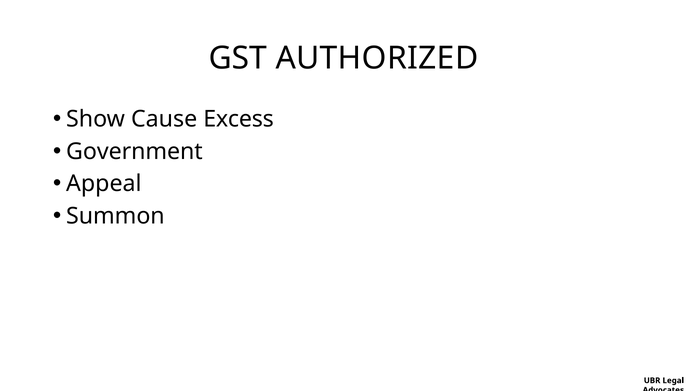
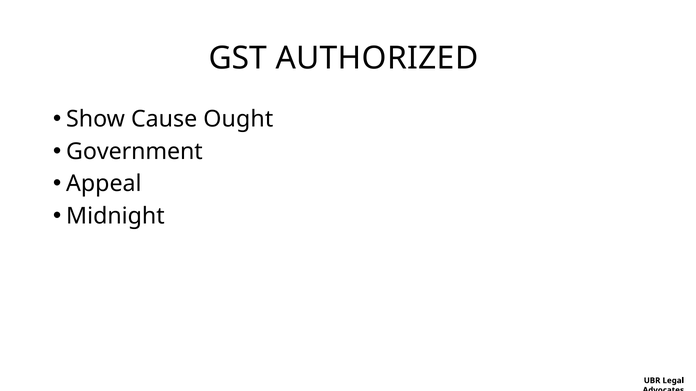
Excess: Excess -> Ought
Summon: Summon -> Midnight
